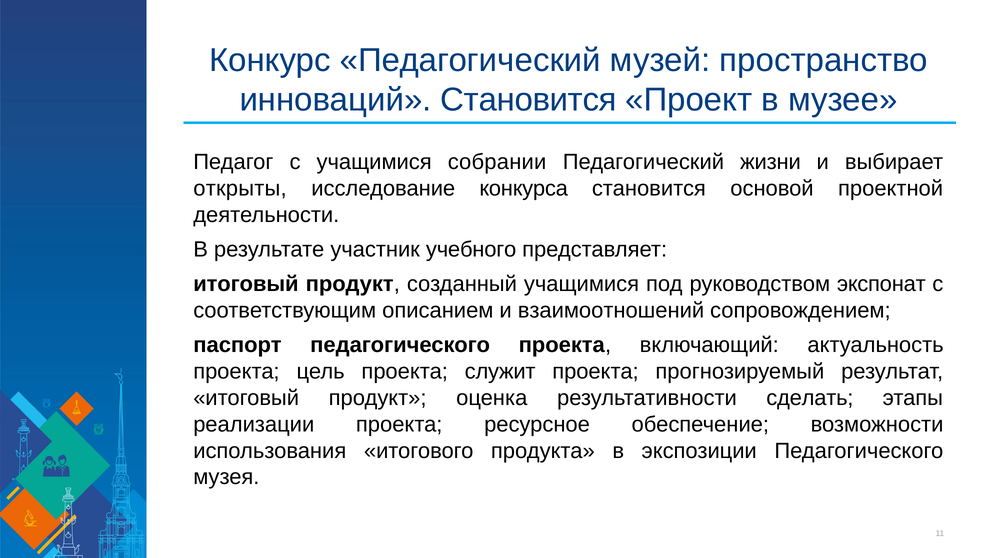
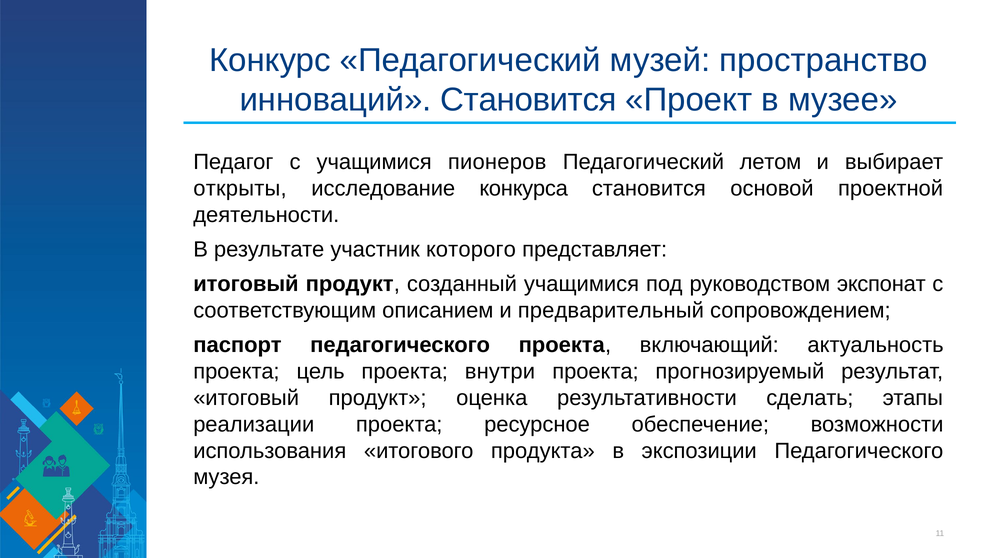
собрании: собрании -> пионеров
жизни: жизни -> летом
учебного: учебного -> которого
взаимоотношений: взаимоотношений -> предварительный
служит: служит -> внутри
